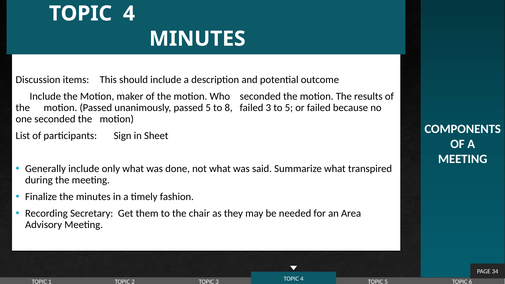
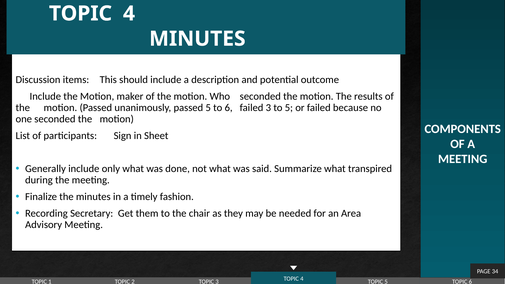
to 8: 8 -> 6
